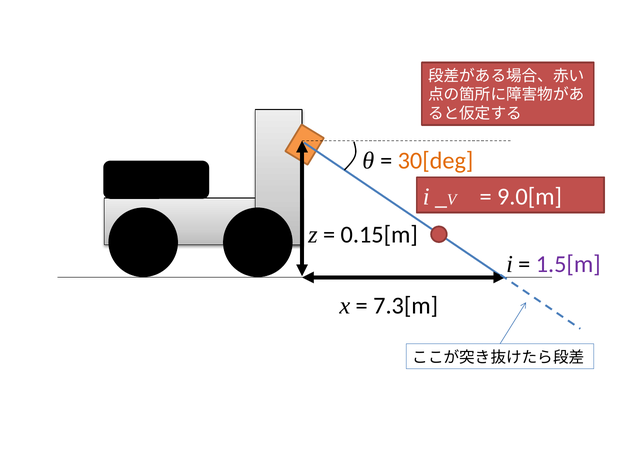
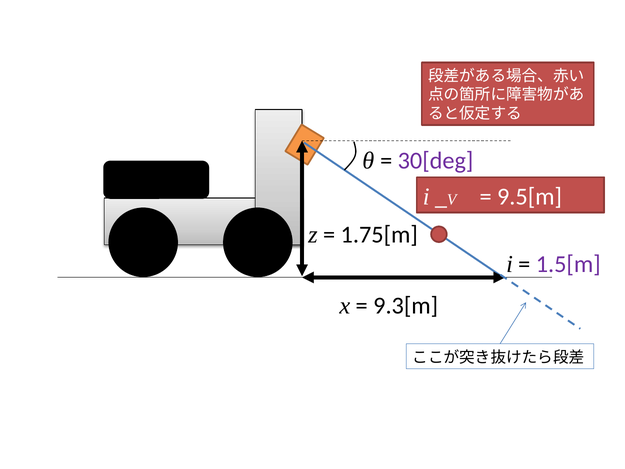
30[deg colour: orange -> purple
9.0[m: 9.0[m -> 9.5[m
0.15[m: 0.15[m -> 1.75[m
7.3[m: 7.3[m -> 9.3[m
